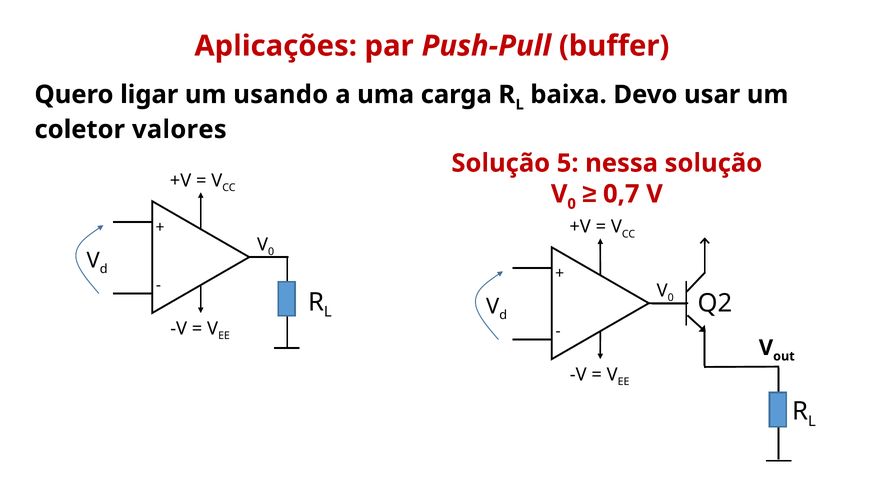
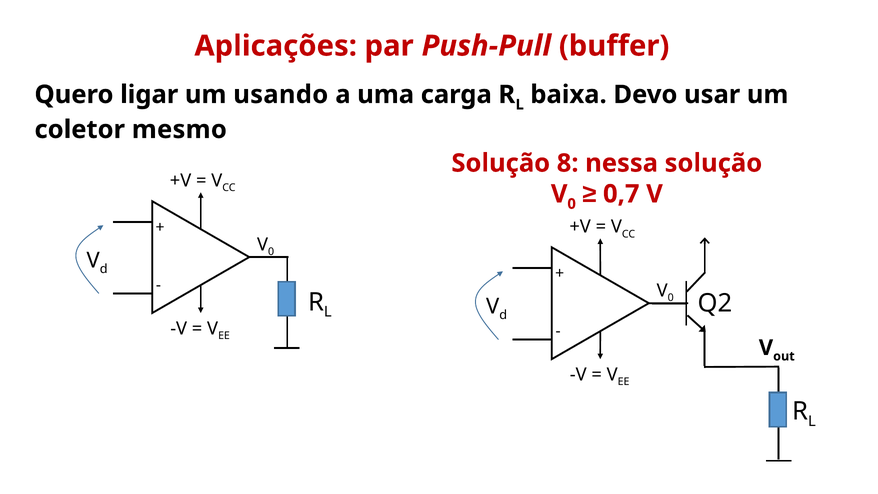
valores: valores -> mesmo
5: 5 -> 8
